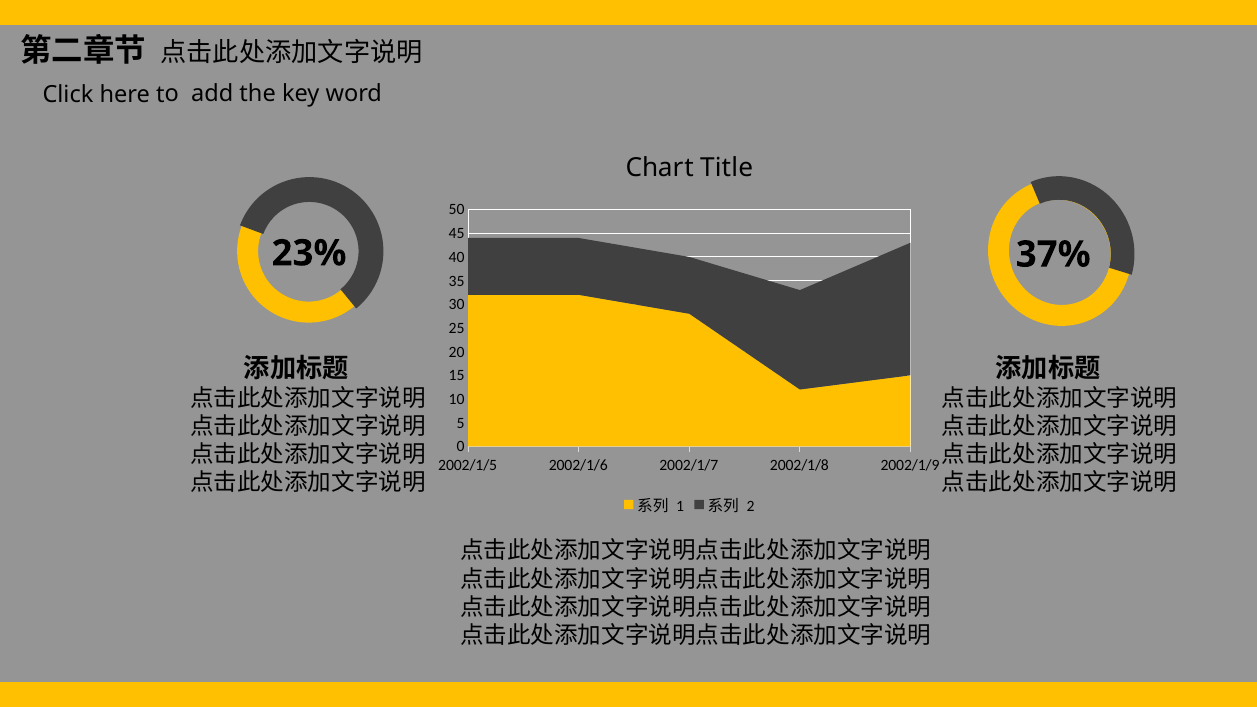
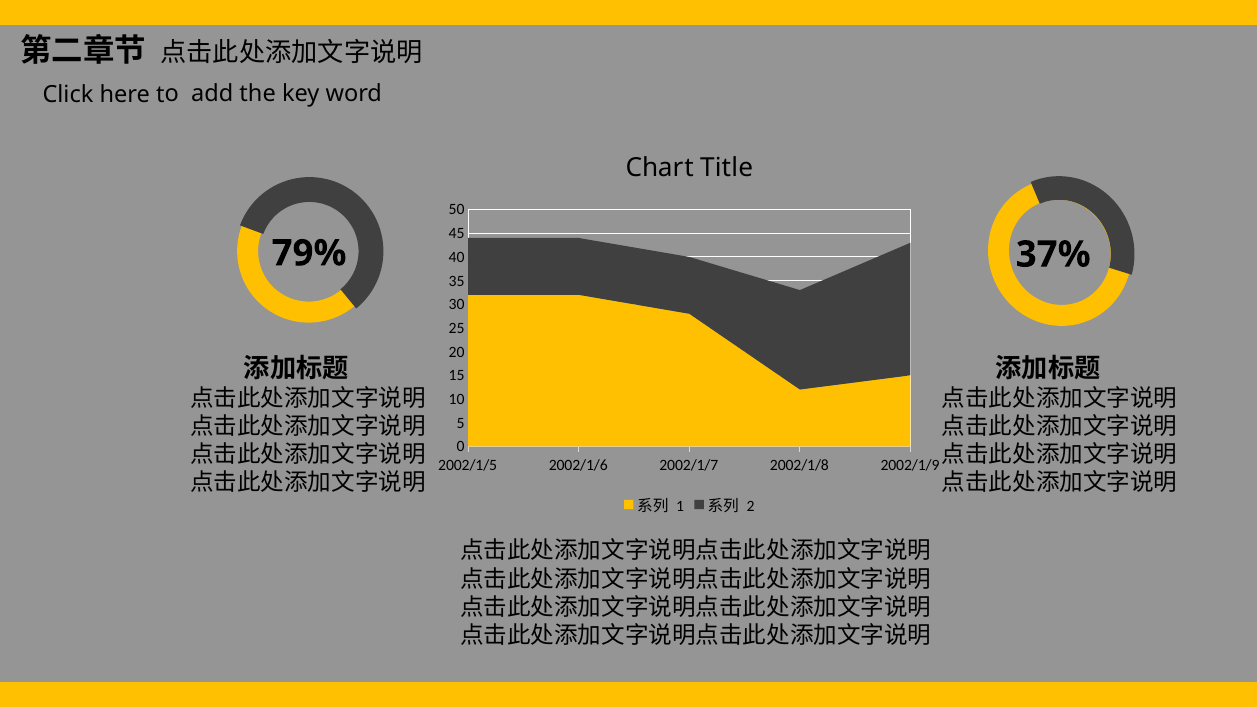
23%: 23% -> 79%
